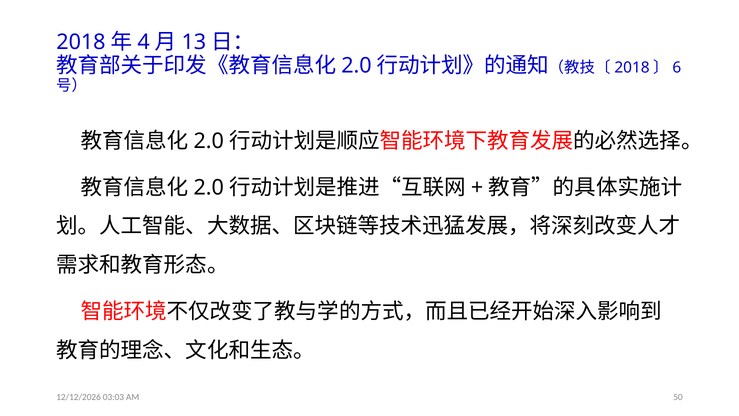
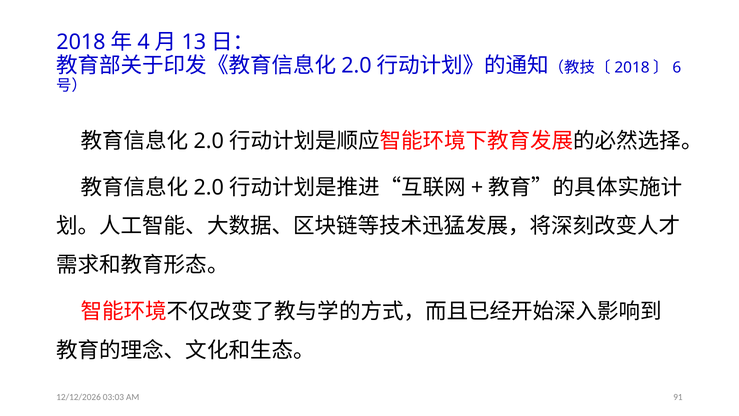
50: 50 -> 91
